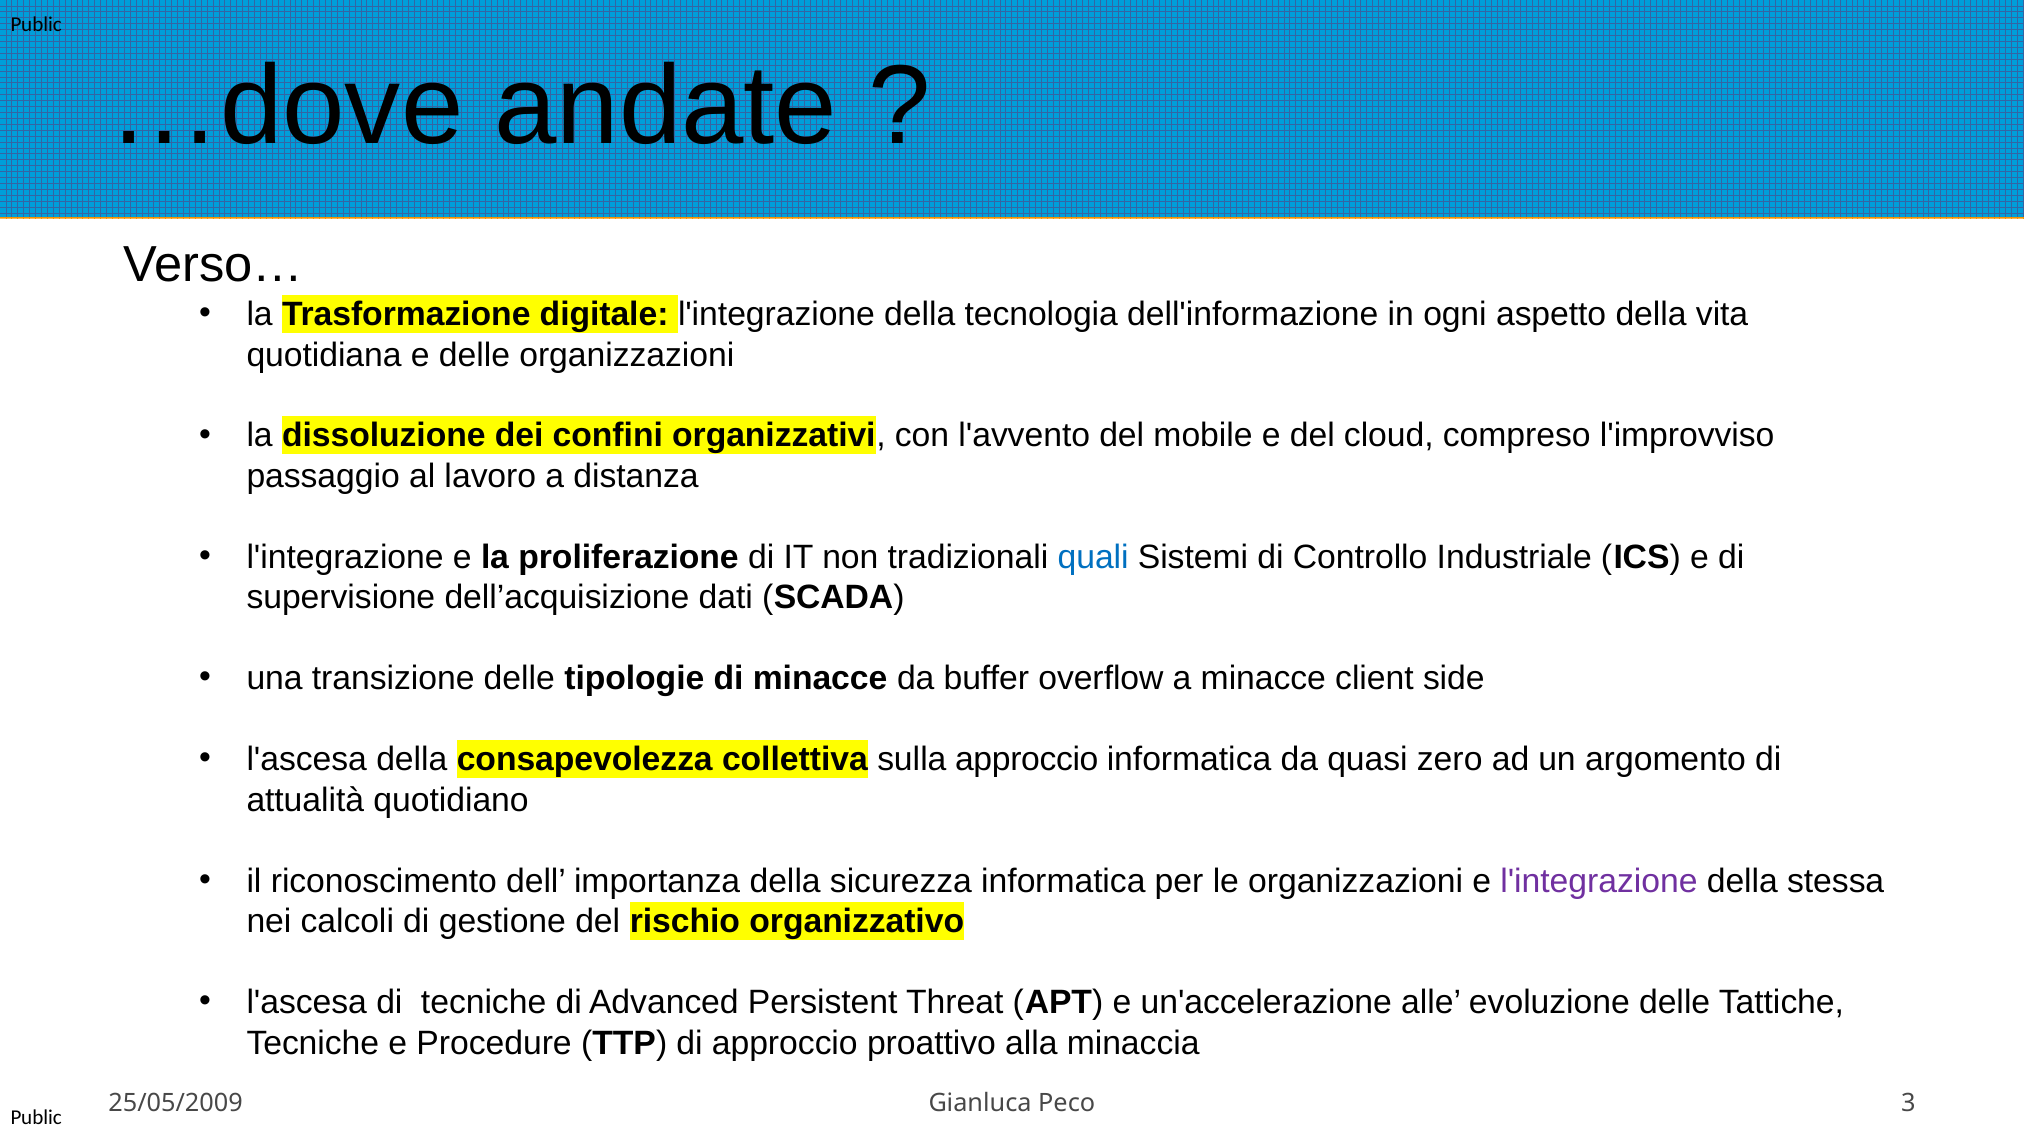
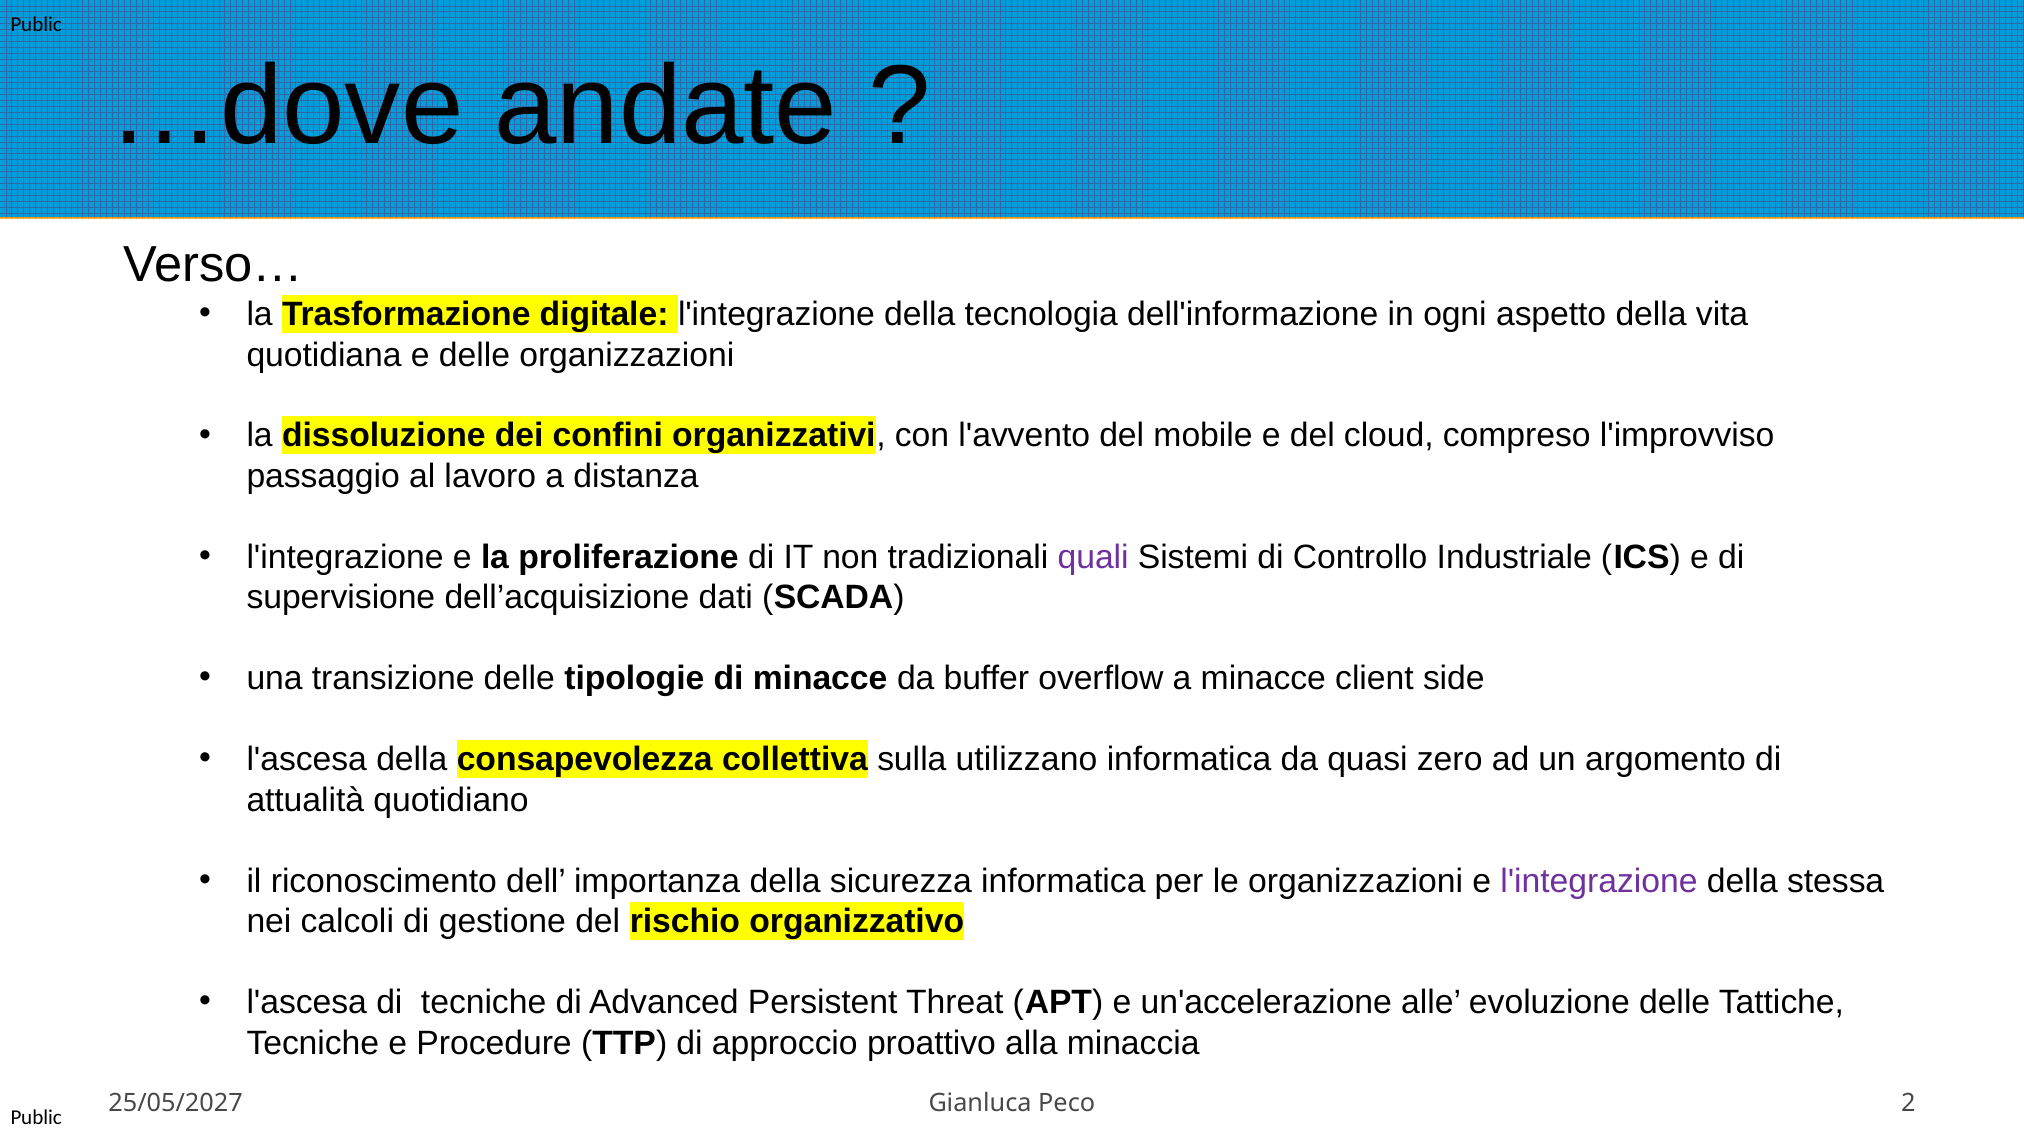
quali colour: blue -> purple
sulla approccio: approccio -> utilizzano
25/05/2009: 25/05/2009 -> 25/05/2027
3: 3 -> 2
